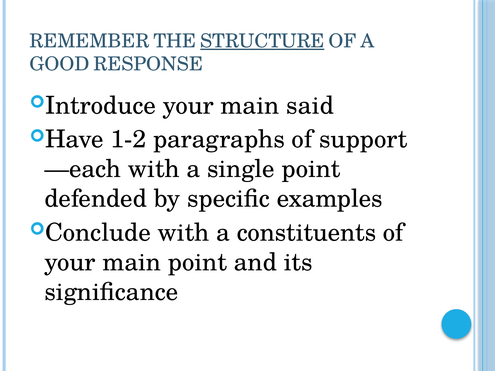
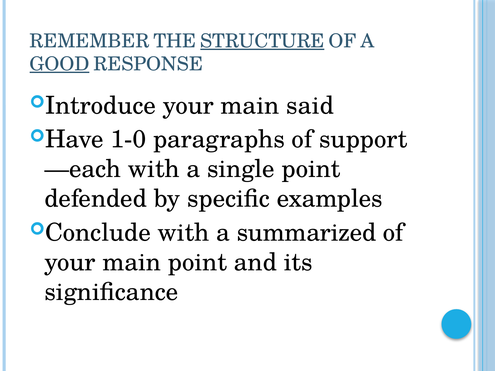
GOOD underline: none -> present
1-2: 1-2 -> 1-0
constituents: constituents -> summarized
